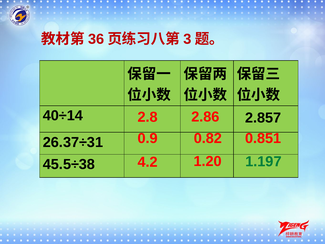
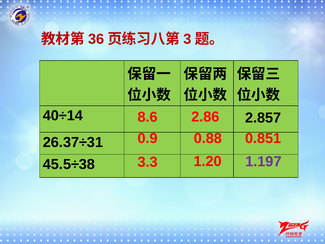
2.8: 2.8 -> 8.6
0.82: 0.82 -> 0.88
4.2: 4.2 -> 3.3
1.197 colour: green -> purple
